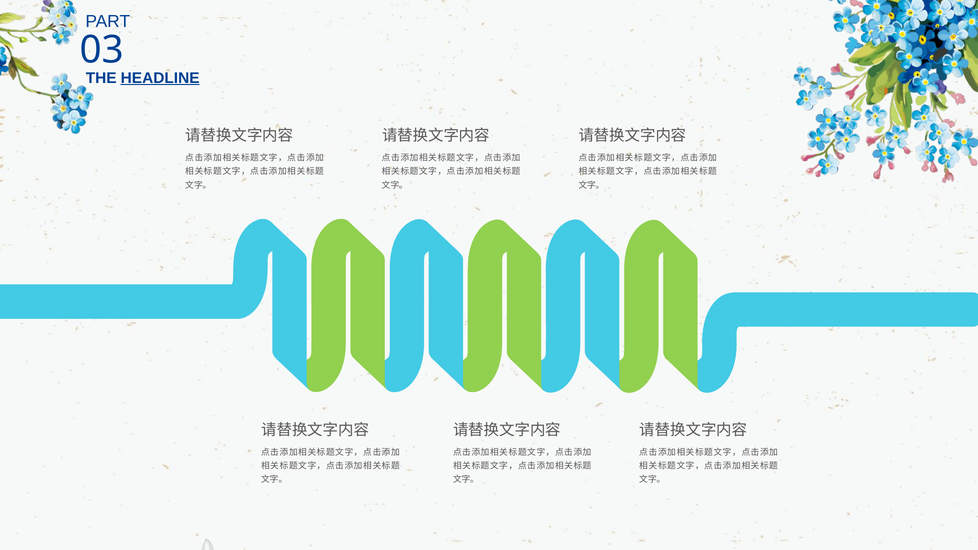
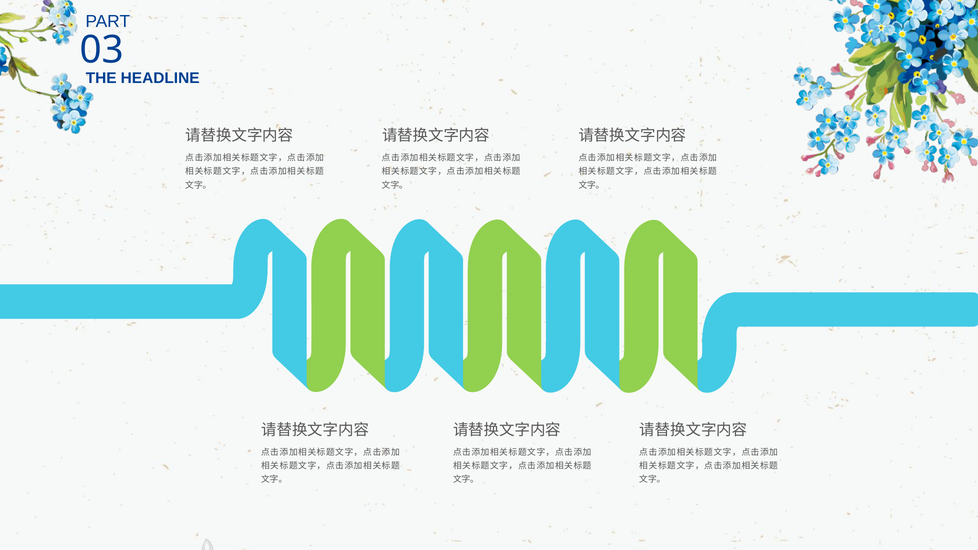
HEADLINE underline: present -> none
